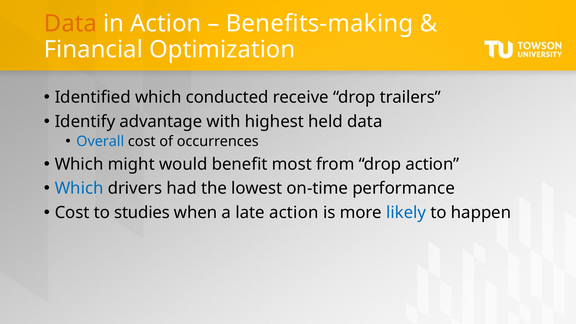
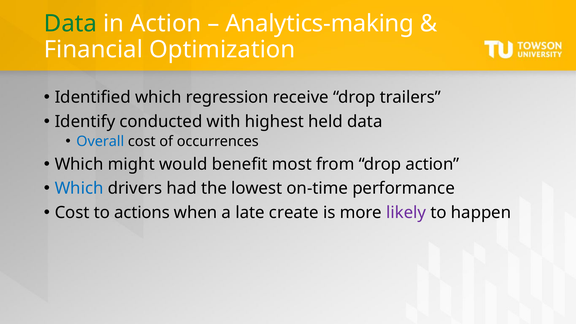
Data at (70, 24) colour: orange -> green
Benefits-making: Benefits-making -> Analytics-making
conducted: conducted -> regression
advantage: advantage -> conducted
studies: studies -> actions
late action: action -> create
likely colour: blue -> purple
